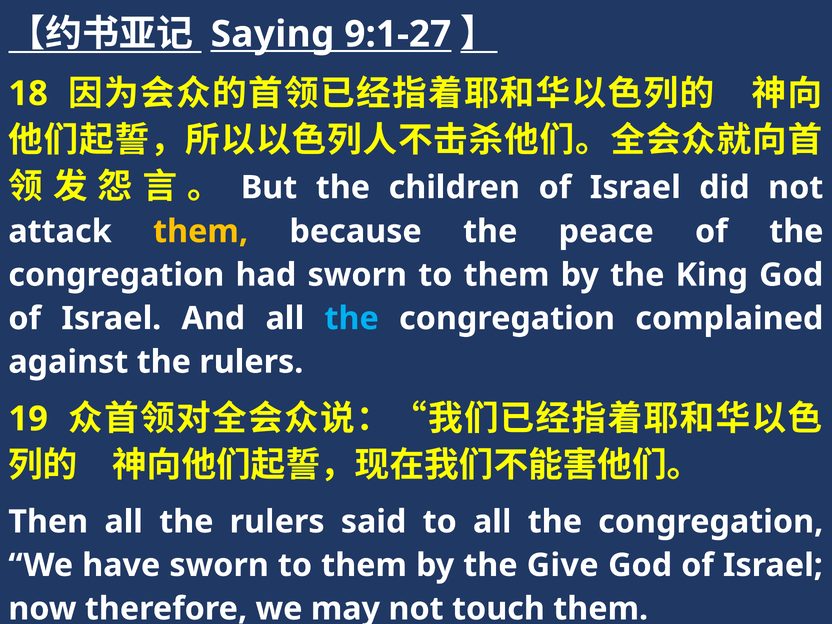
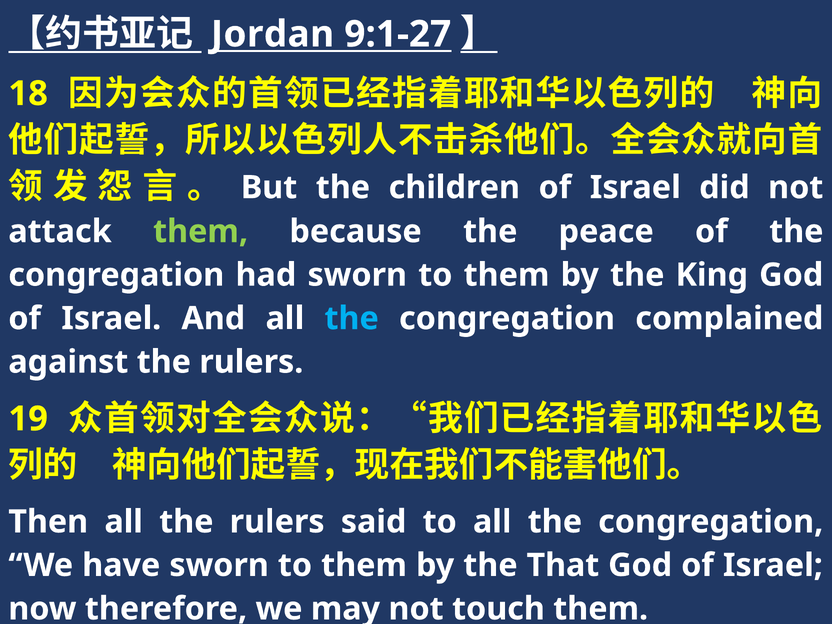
Saying: Saying -> Jordan
them at (201, 231) colour: yellow -> light green
Give: Give -> That
